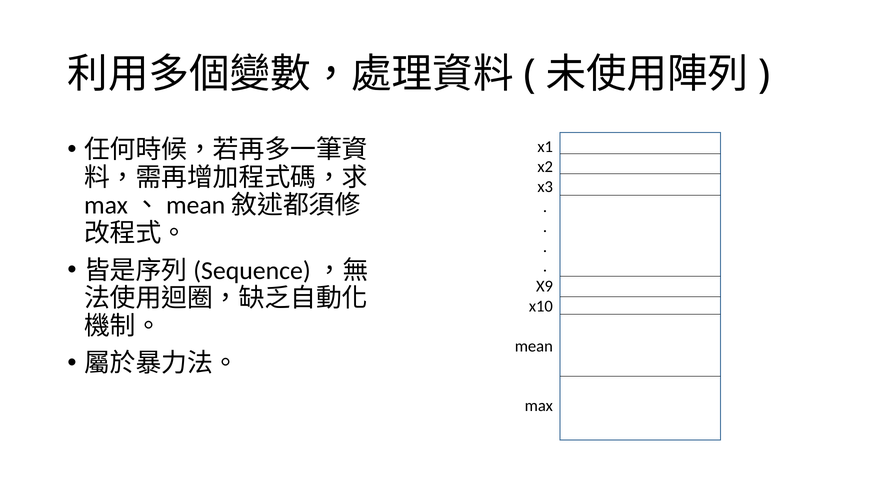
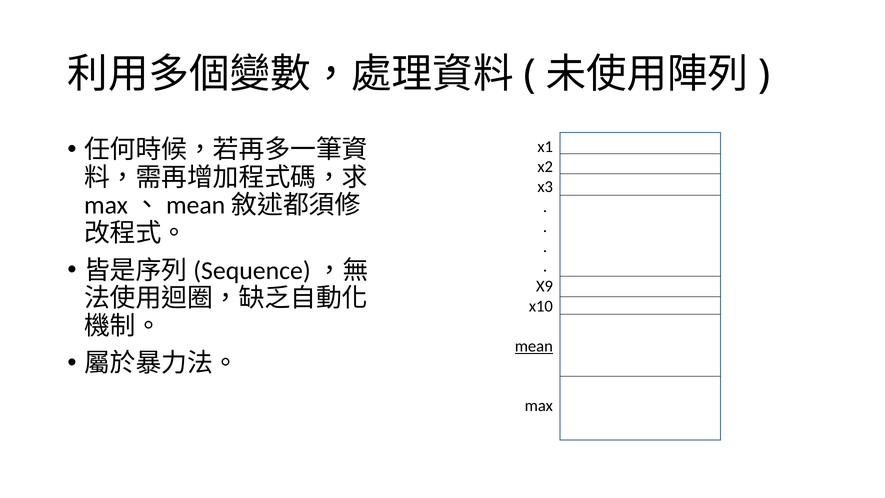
mean underline: none -> present
